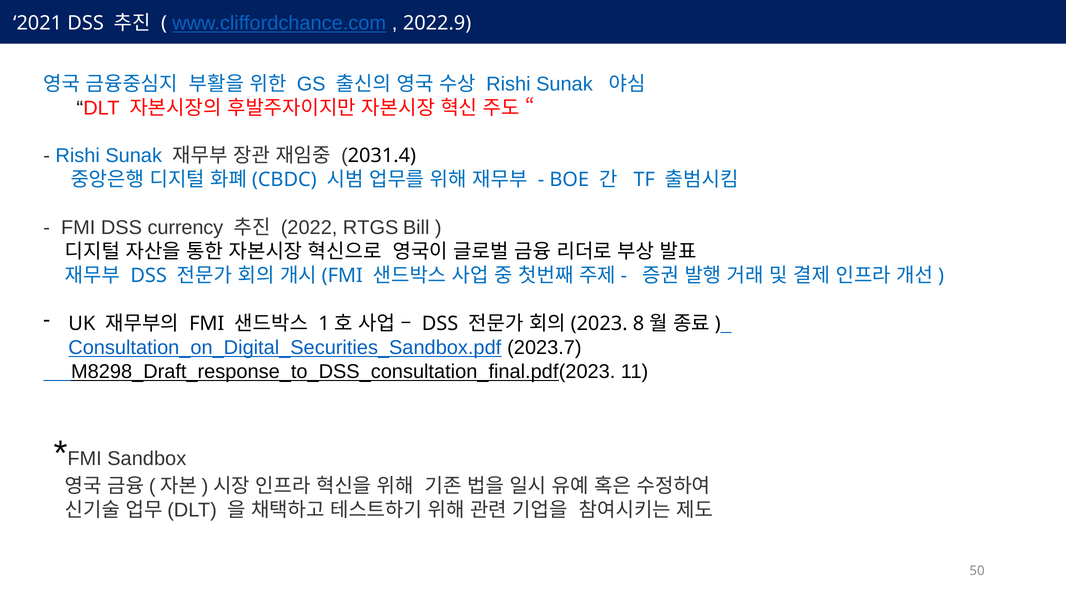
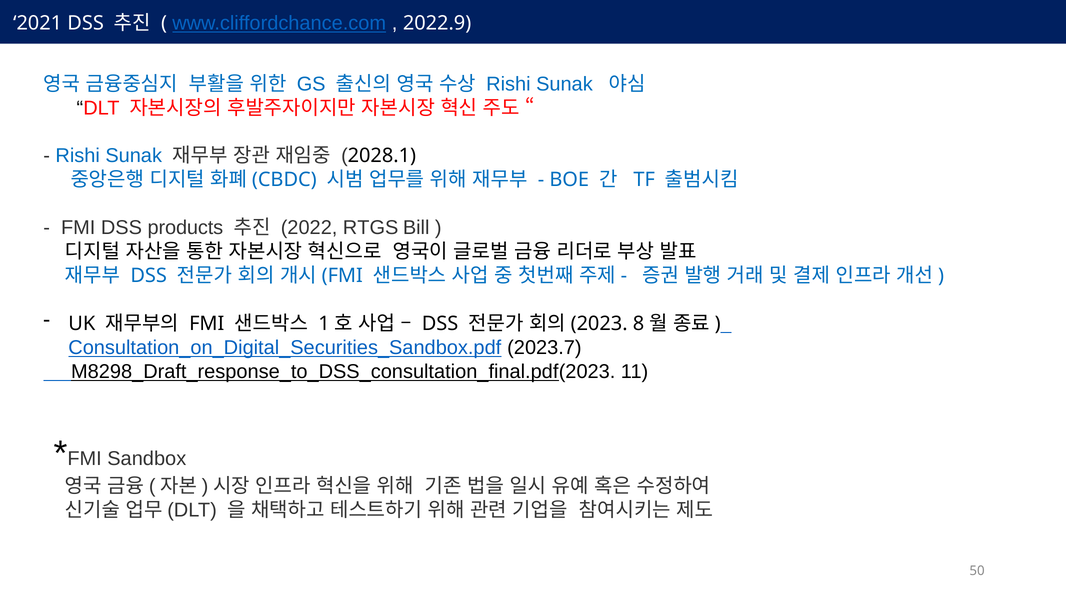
2031.4: 2031.4 -> 2028.1
currency: currency -> products
